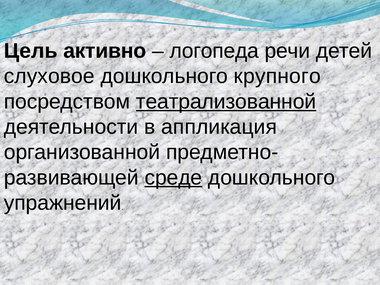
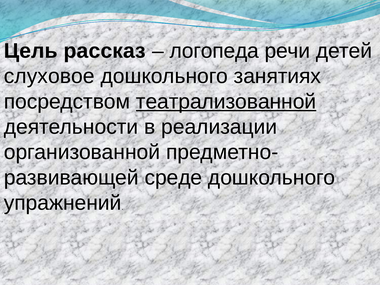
активно: активно -> рассказ
крупного: крупного -> занятиях
аппликация: аппликация -> реализации
среде underline: present -> none
